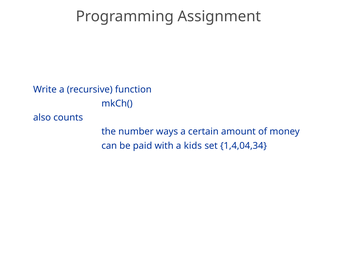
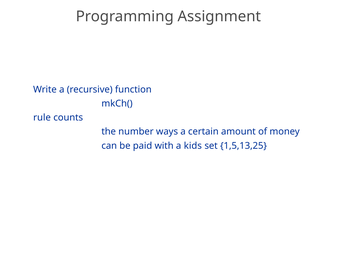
also: also -> rule
1,4,04,34: 1,4,04,34 -> 1,5,13,25
